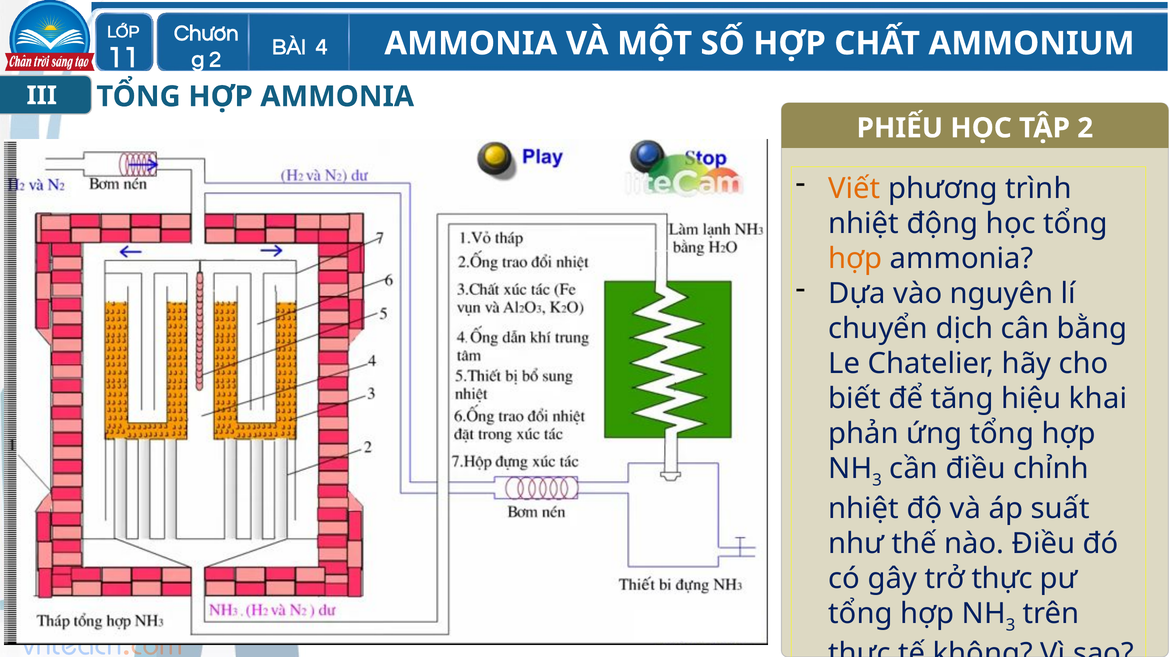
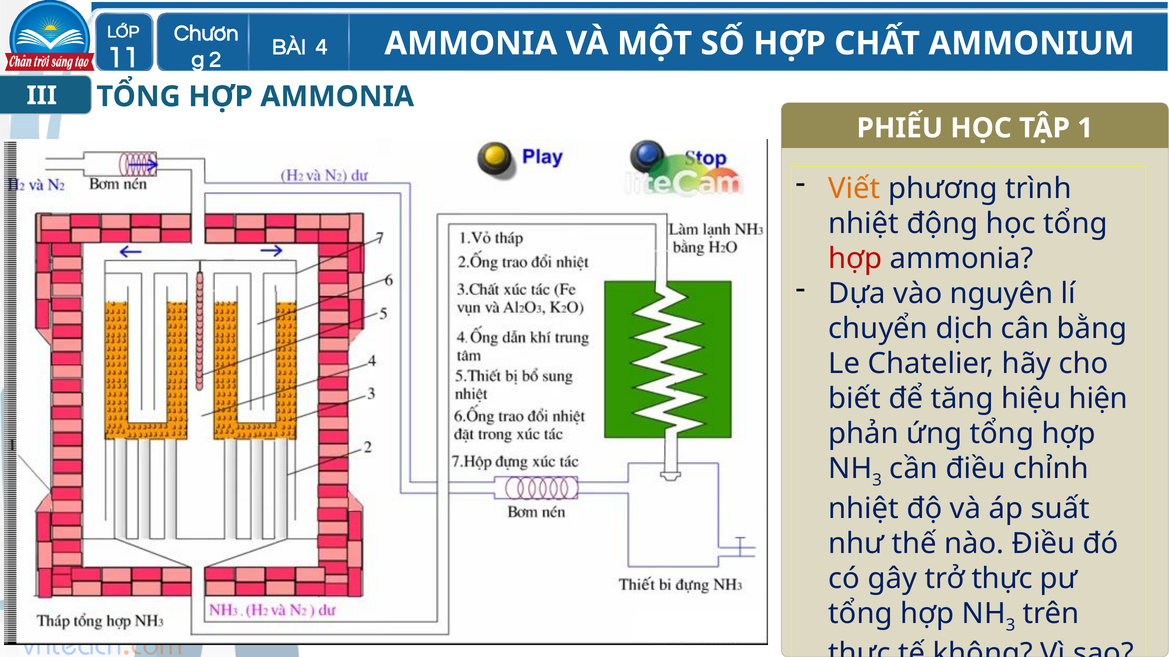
TẬP 2: 2 -> 1
hợp at (855, 259) colour: orange -> red
khai: khai -> hiện
